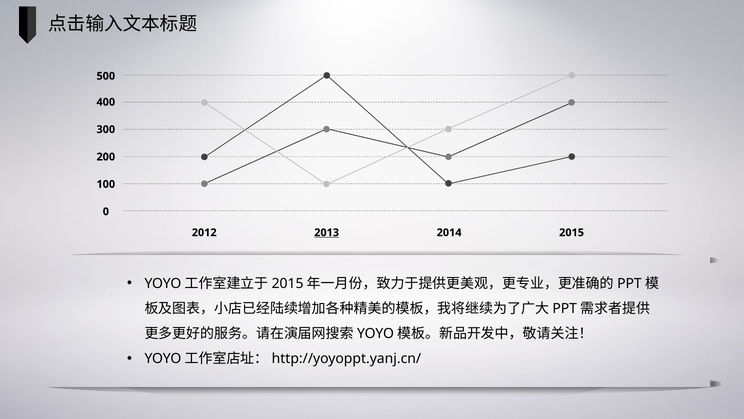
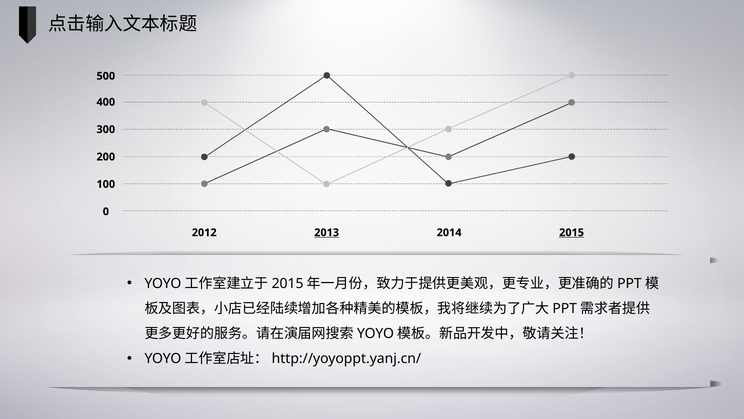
2015 underline: none -> present
